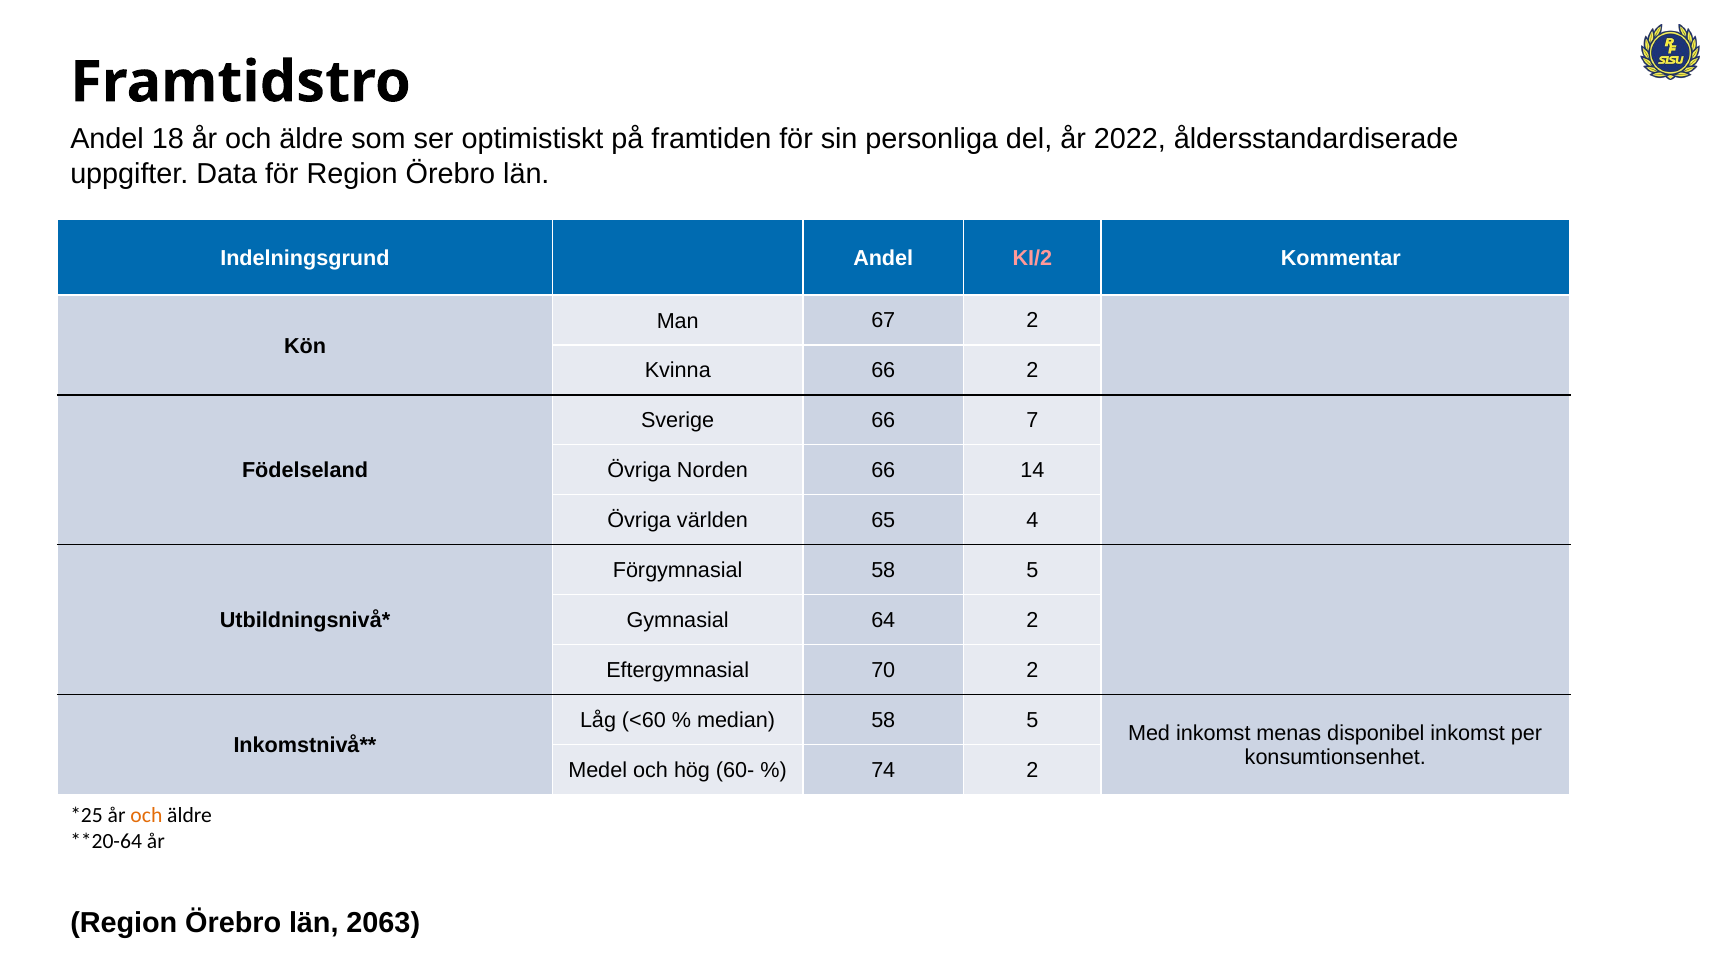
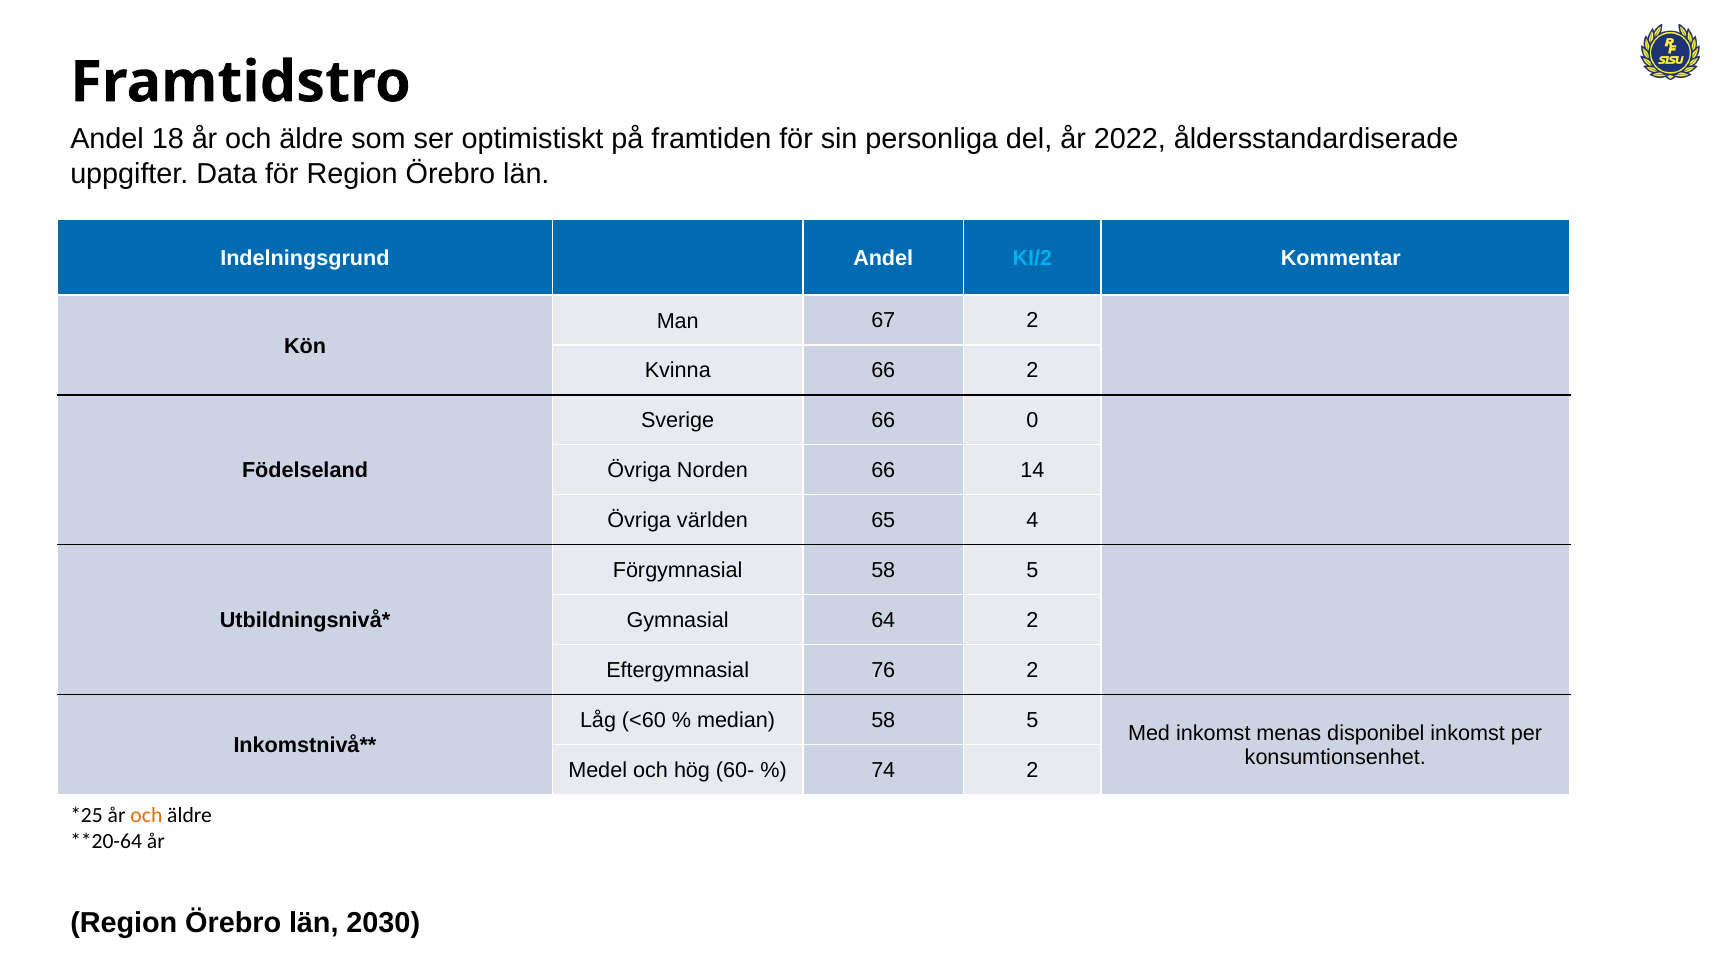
KI/2 colour: pink -> light blue
7: 7 -> 0
70: 70 -> 76
2063: 2063 -> 2030
